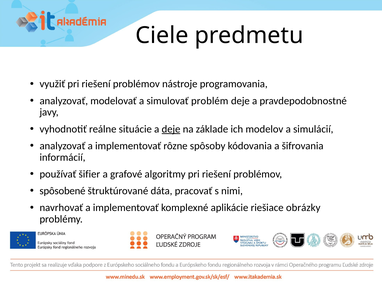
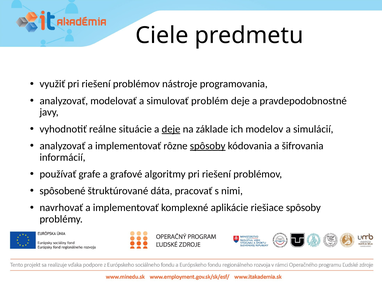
spôsoby at (208, 146) underline: none -> present
šifier: šifier -> grafe
riešiace obrázky: obrázky -> spôsoby
